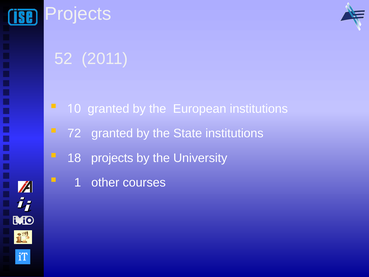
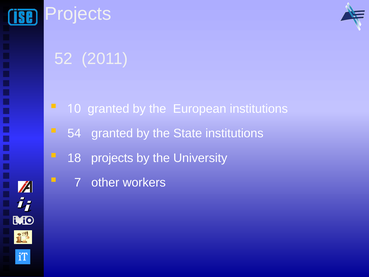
72: 72 -> 54
1: 1 -> 7
courses: courses -> workers
